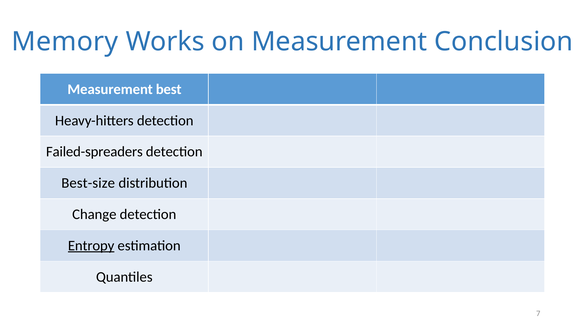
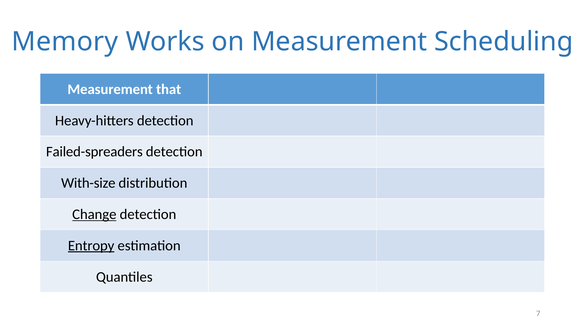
Conclusion: Conclusion -> Scheduling
best: best -> that
Best-size: Best-size -> With-size
Change underline: none -> present
